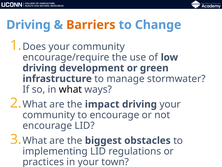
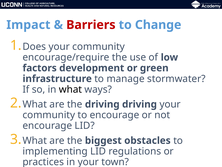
Driving at (28, 25): Driving -> Impact
Barriers colour: orange -> red
driving at (40, 68): driving -> factors
the impact: impact -> driving
